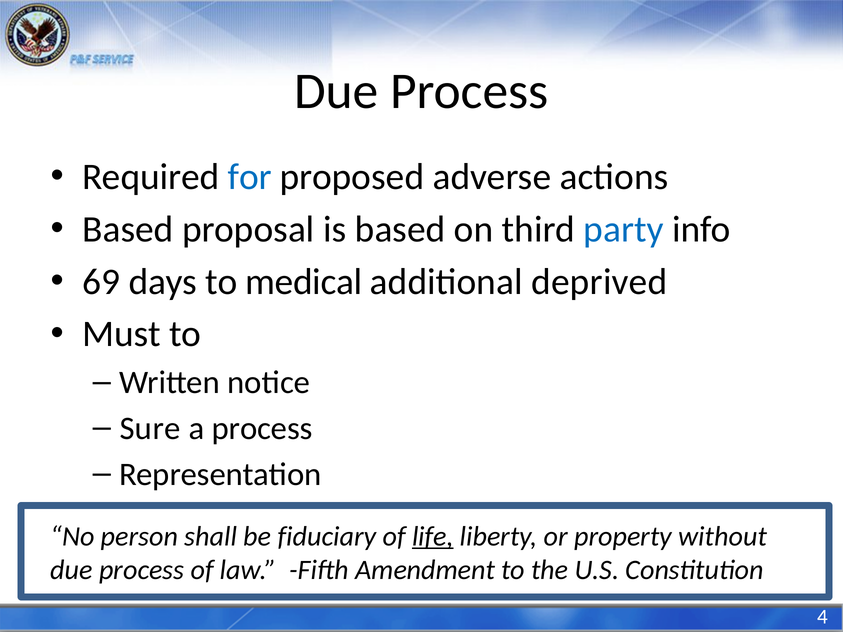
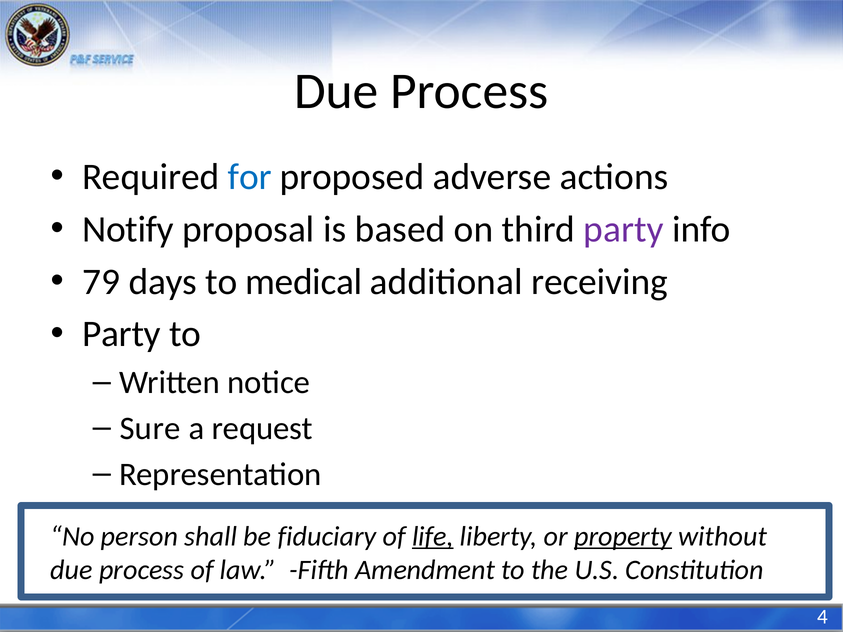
Based at (128, 229): Based -> Notify
party at (624, 229) colour: blue -> purple
69: 69 -> 79
deprived: deprived -> receiving
Must at (121, 334): Must -> Party
a process: process -> request
property underline: none -> present
